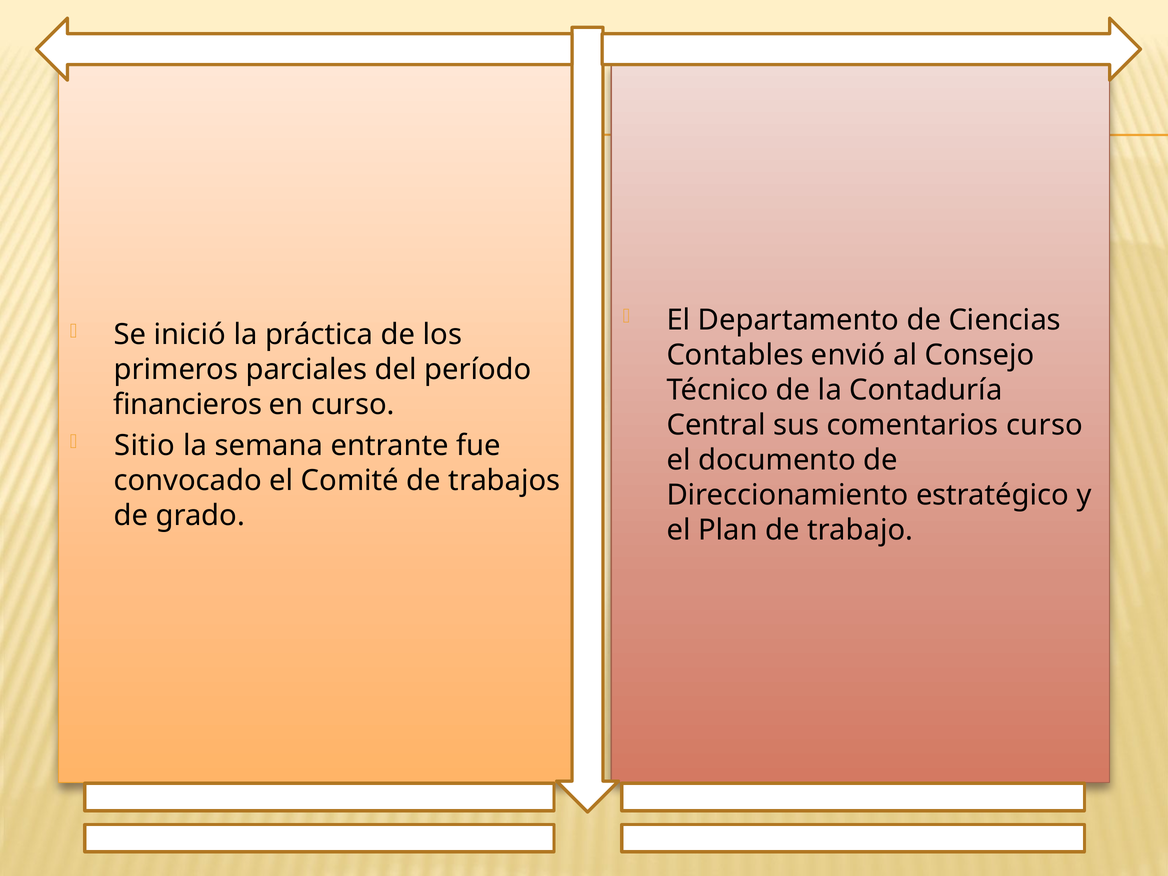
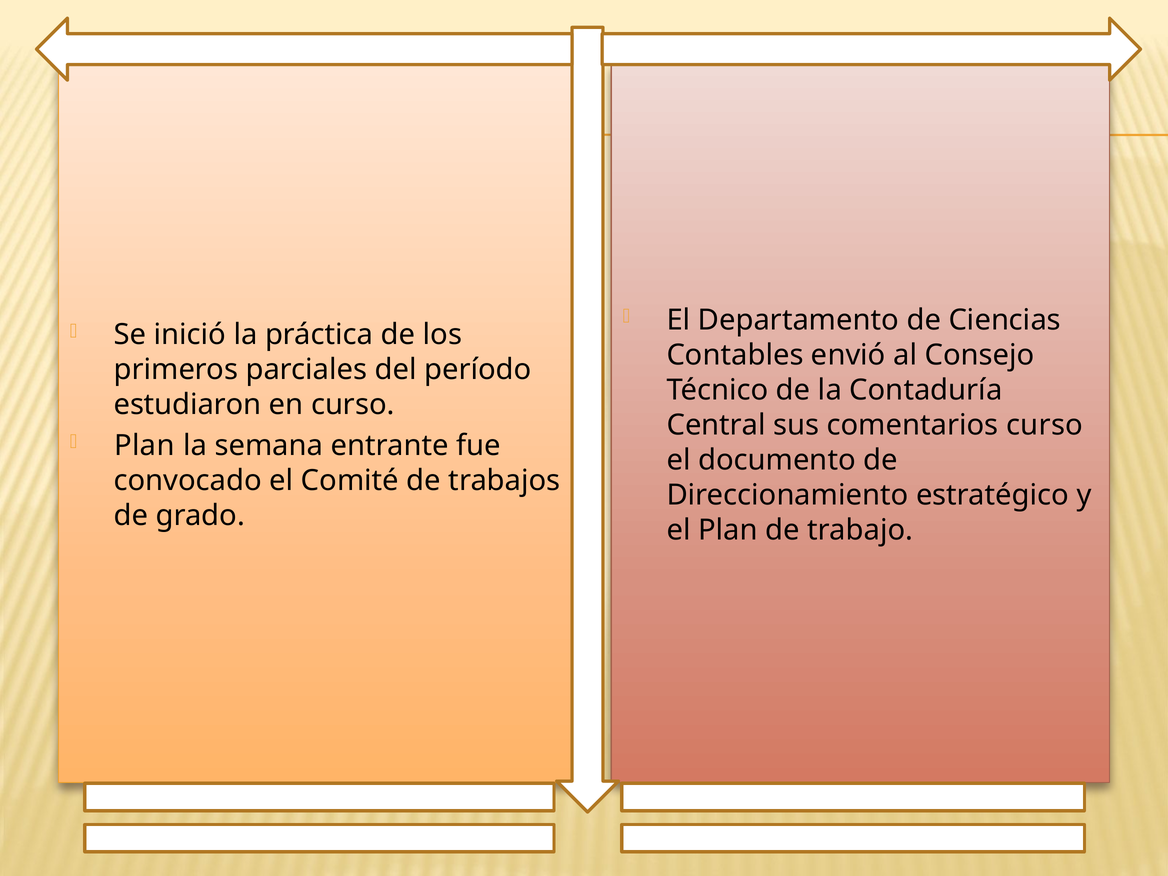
financieros: financieros -> estudiaron
Sitio at (144, 446): Sitio -> Plan
